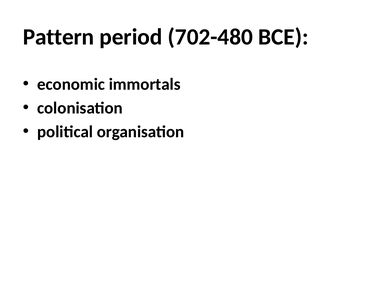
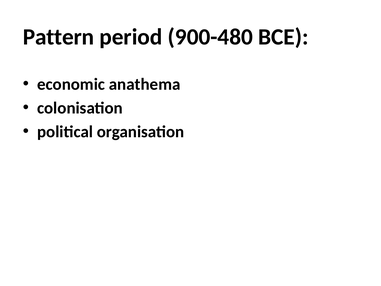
702-480: 702-480 -> 900-480
immortals: immortals -> anathema
